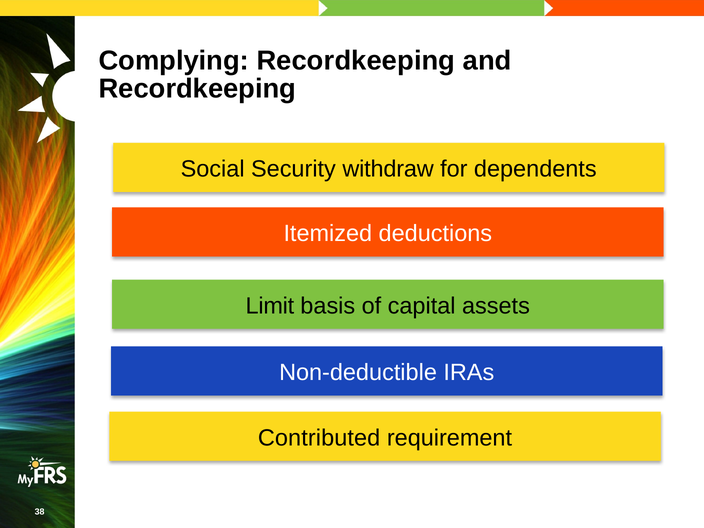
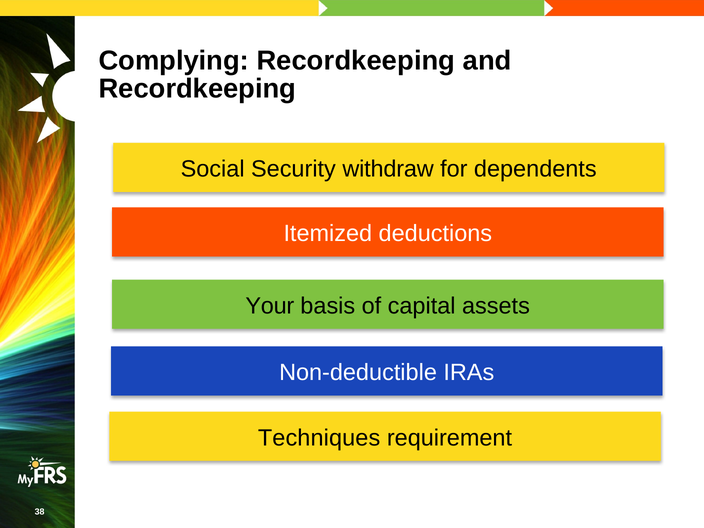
Limit: Limit -> Your
Contributed: Contributed -> Techniques
